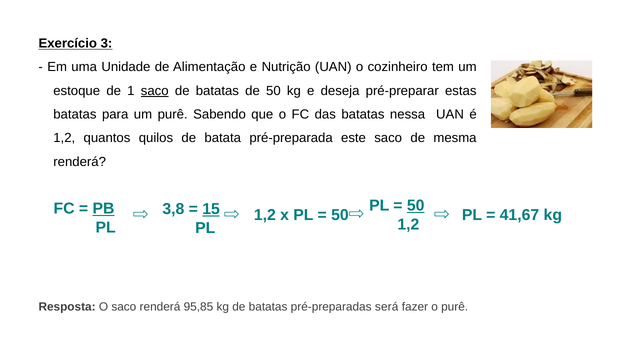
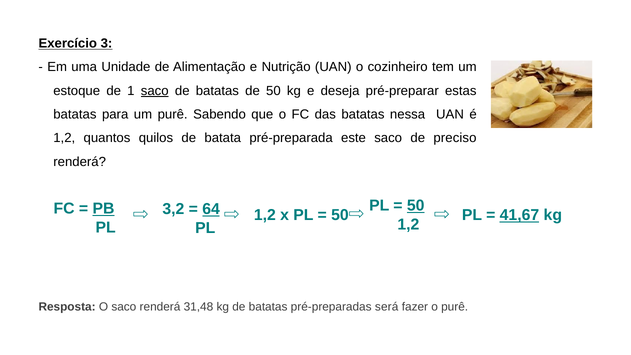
mesma: mesma -> preciso
3,8: 3,8 -> 3,2
15: 15 -> 64
41,67 underline: none -> present
95,85: 95,85 -> 31,48
